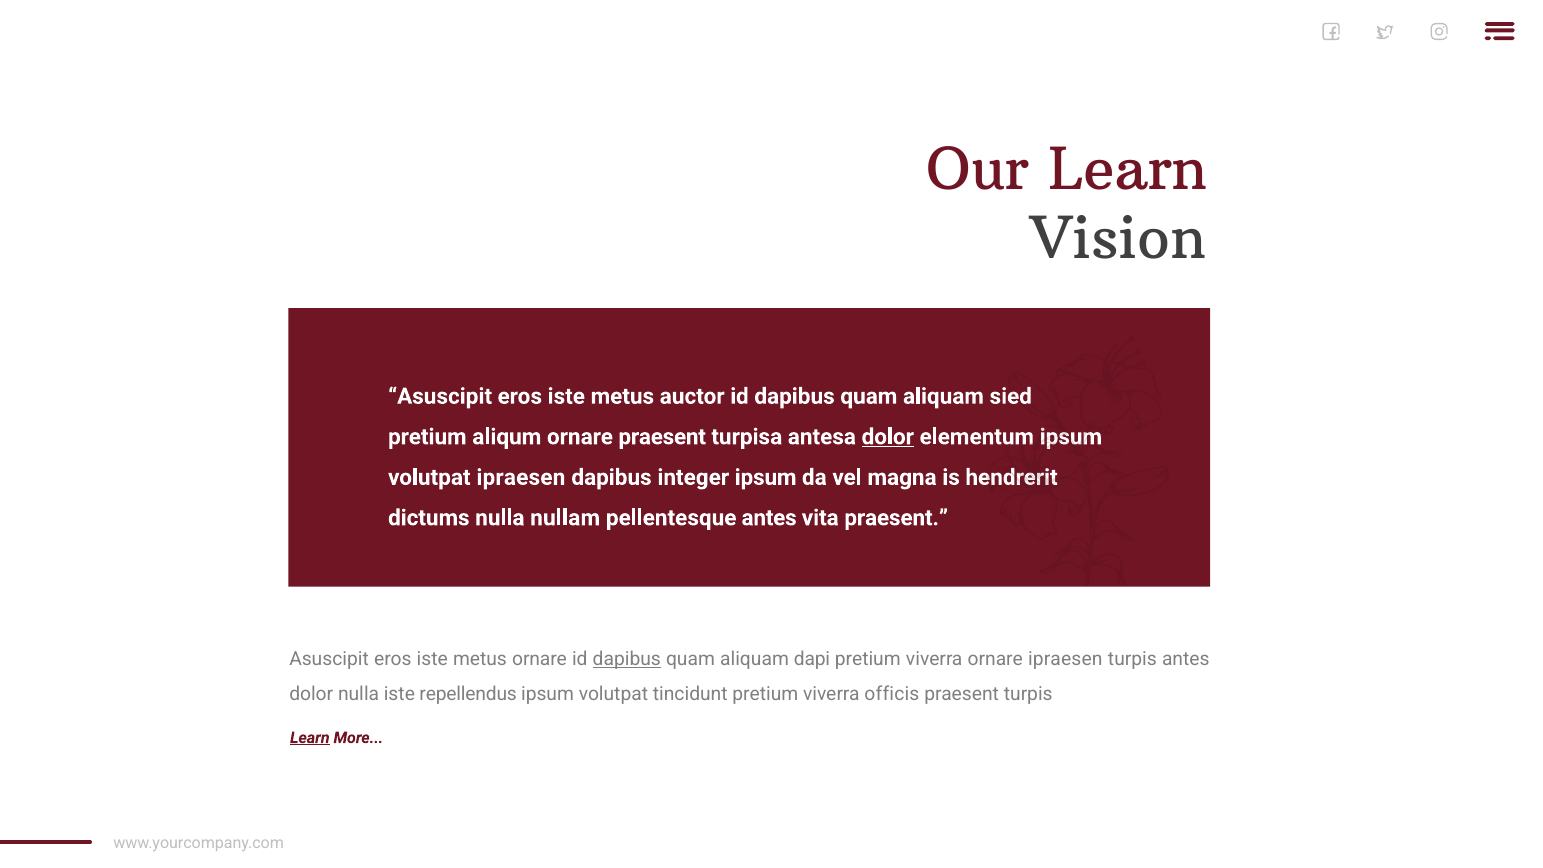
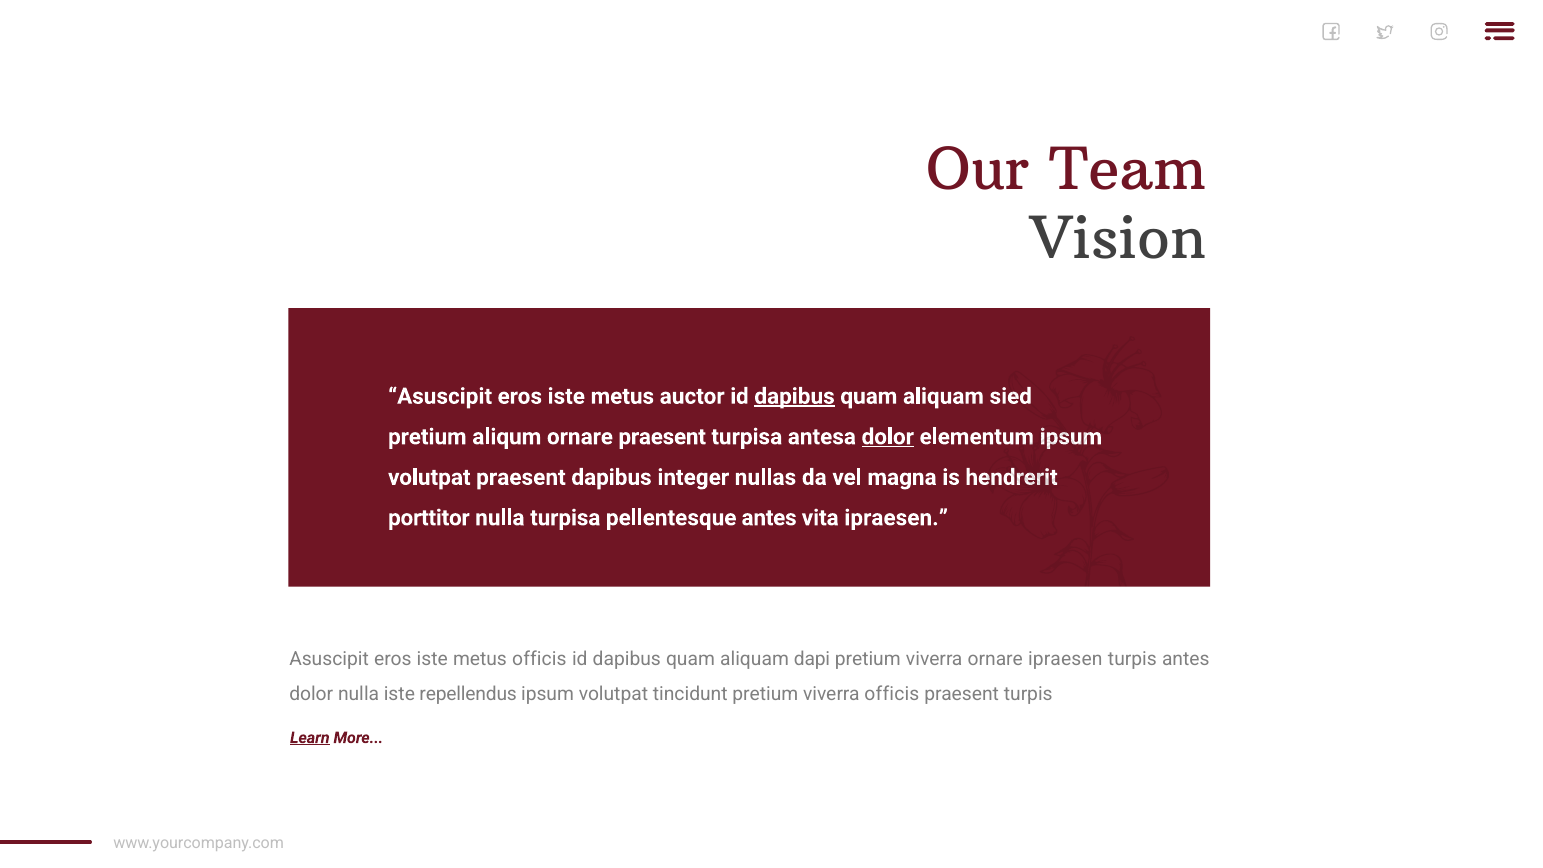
Our Learn: Learn -> Team
dapibus at (795, 396) underline: none -> present
volutpat ipraesen: ipraesen -> praesent
integer ipsum: ipsum -> nullas
dictums: dictums -> porttitor
nulla nullam: nullam -> turpisa
vita praesent: praesent -> ipraesen
metus ornare: ornare -> officis
dapibus at (627, 659) underline: present -> none
